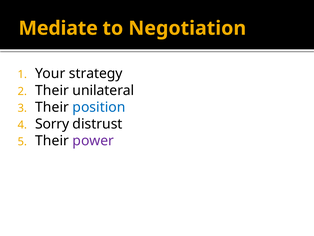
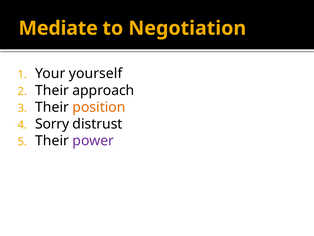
strategy: strategy -> yourself
unilateral: unilateral -> approach
position colour: blue -> orange
